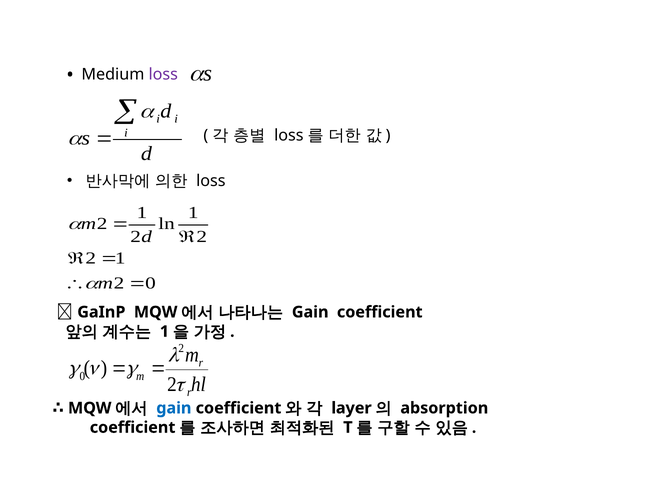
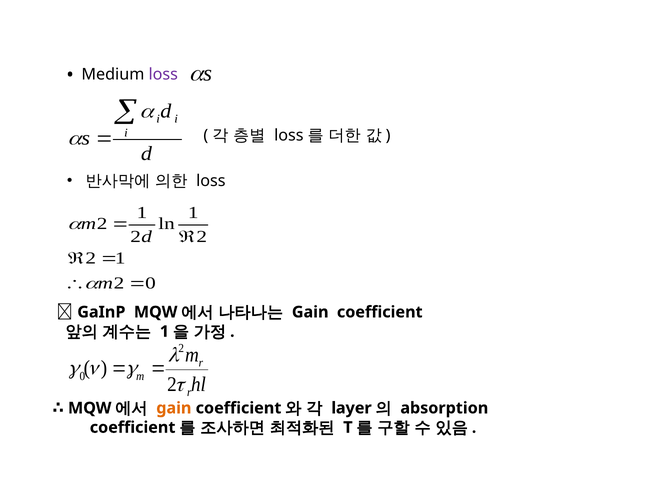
gain at (174, 408) colour: blue -> orange
